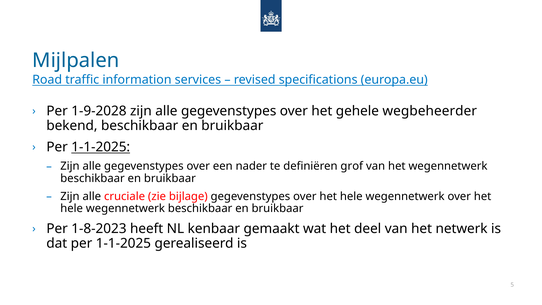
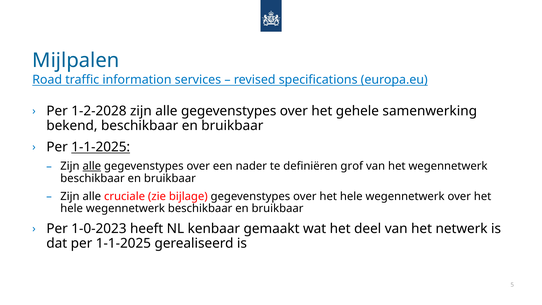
1-9-2028: 1-9-2028 -> 1-2-2028
wegbeheerder: wegbeheerder -> samenwerking
alle at (92, 166) underline: none -> present
1-8-2023: 1-8-2023 -> 1-0-2023
